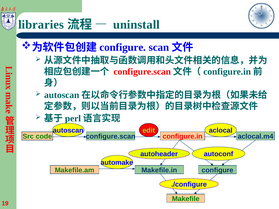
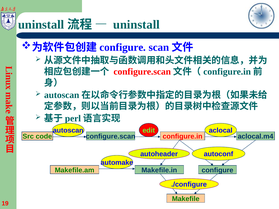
libraries at (41, 25): libraries -> uninstall
